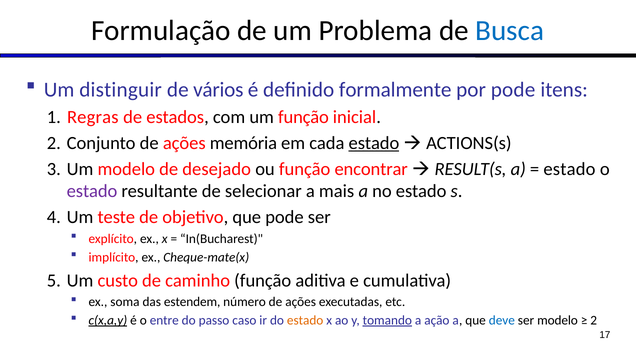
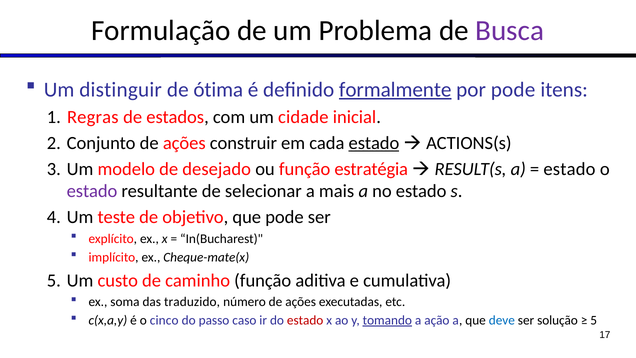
Busca colour: blue -> purple
vários: vários -> ótima
formalmente underline: none -> present
um função: função -> cidade
memória: memória -> construir
encontrar: encontrar -> estratégia
estendem: estendem -> traduzido
c(x,a,y underline: present -> none
entre: entre -> cinco
estado at (305, 320) colour: orange -> red
ser modelo: modelo -> solução
2 at (594, 320): 2 -> 5
